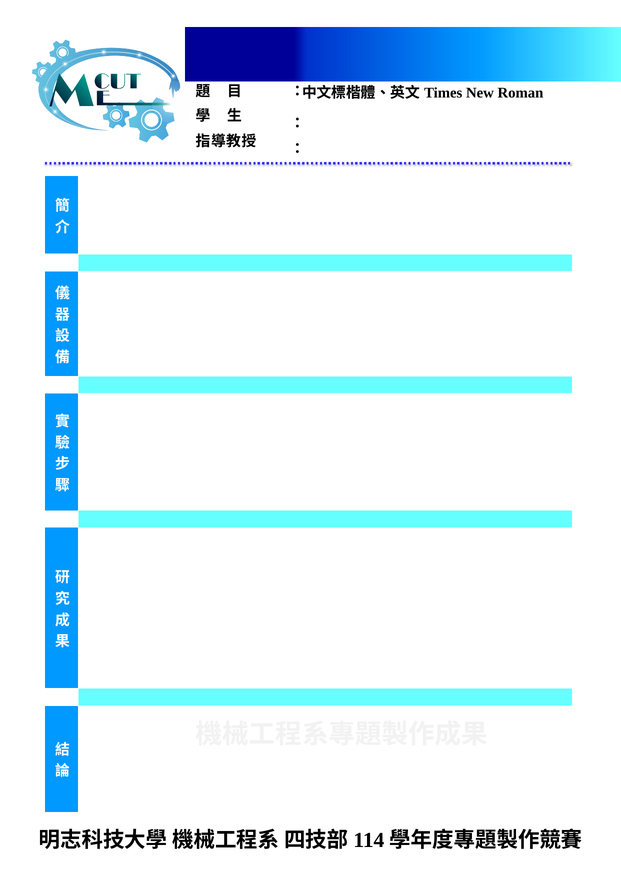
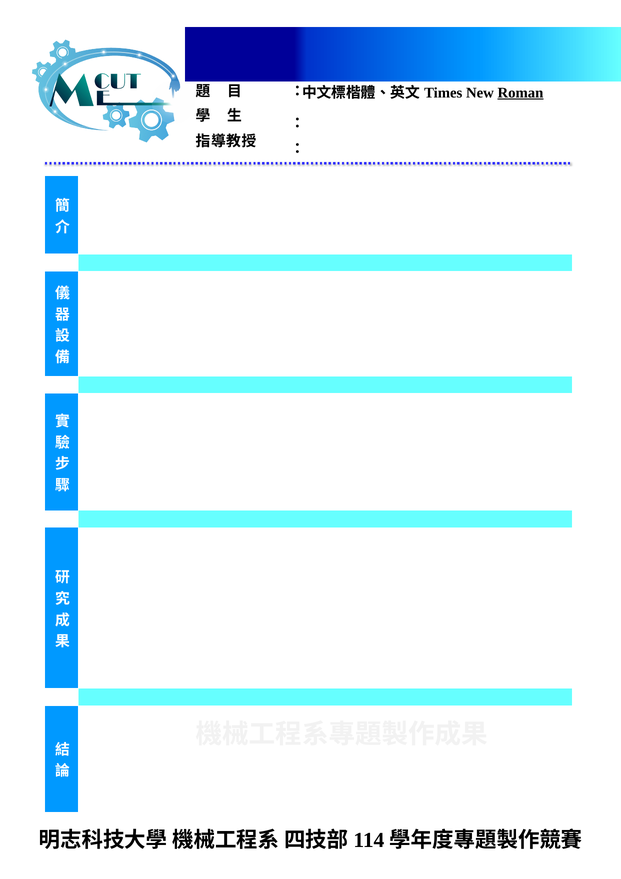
Roman at (520, 93) underline: none -> present
